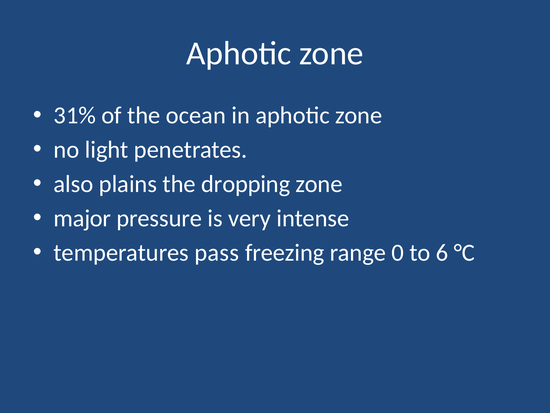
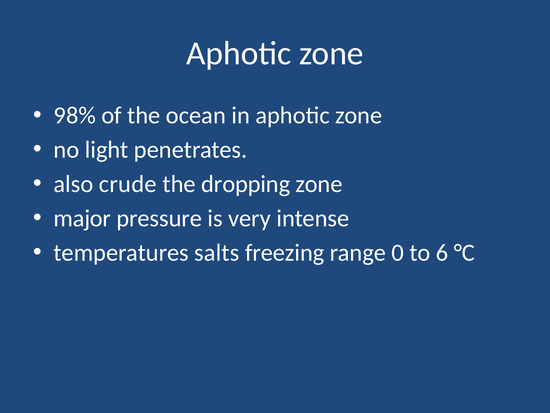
31%: 31% -> 98%
plains: plains -> crude
pass: pass -> salts
